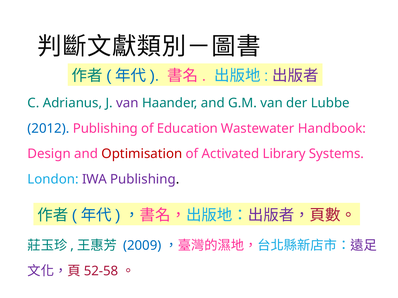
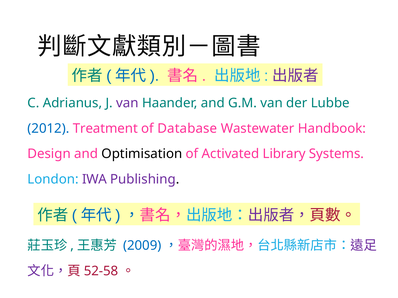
2012 Publishing: Publishing -> Treatment
Education: Education -> Database
Optimisation colour: red -> black
